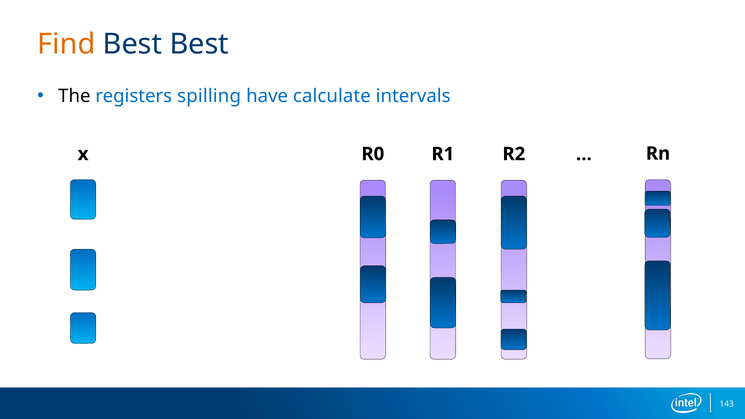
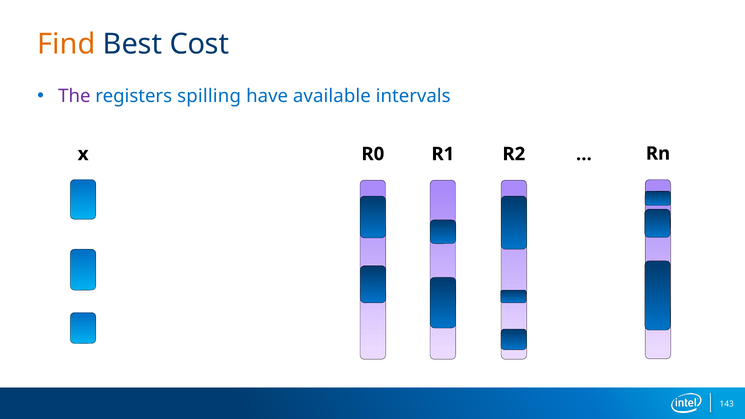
Best Best: Best -> Cost
The colour: black -> purple
calculate: calculate -> available
